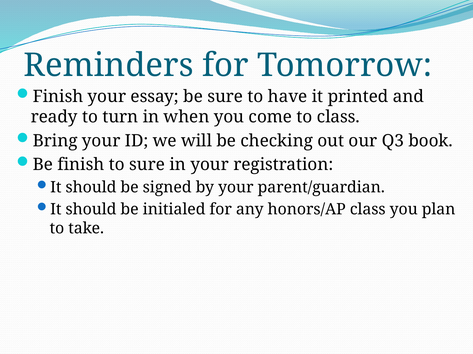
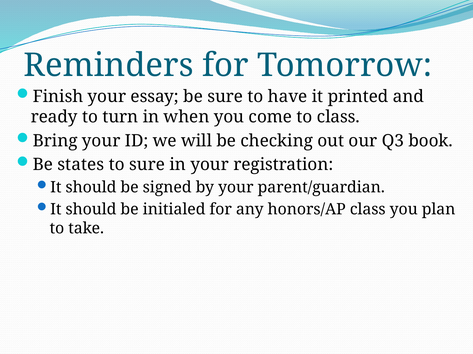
Be finish: finish -> states
